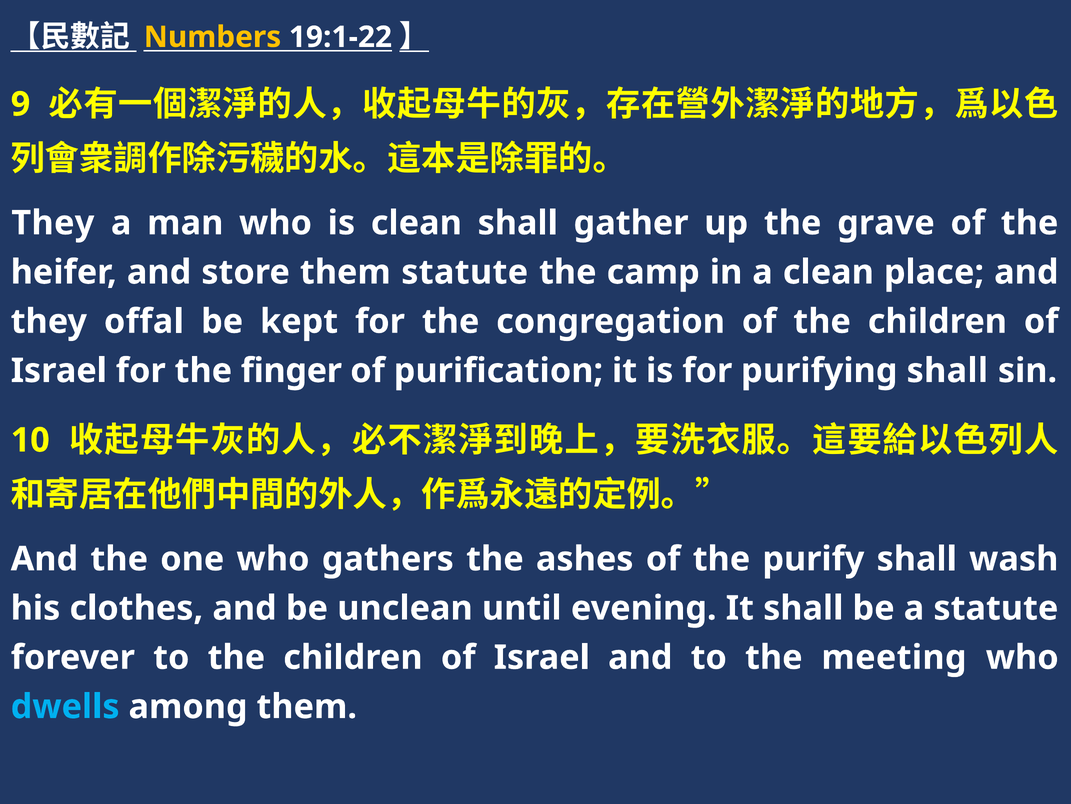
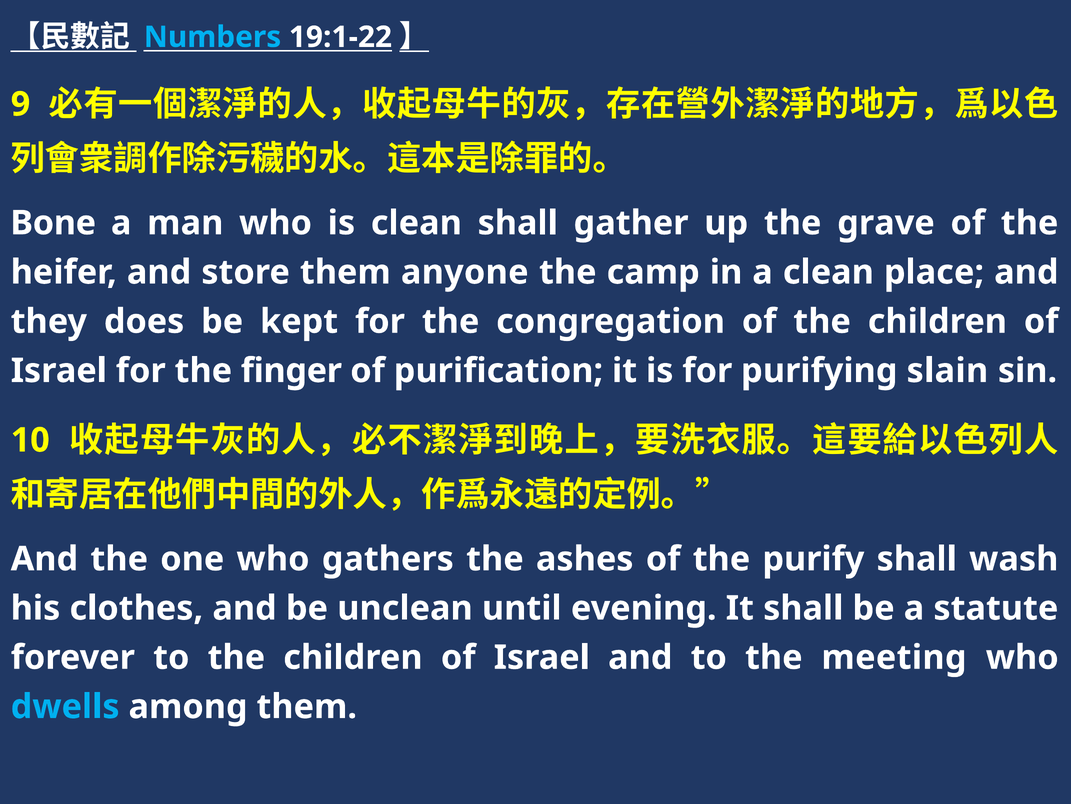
Numbers colour: yellow -> light blue
They at (53, 223): They -> Bone
them statute: statute -> anyone
offal: offal -> does
purifying shall: shall -> slain
